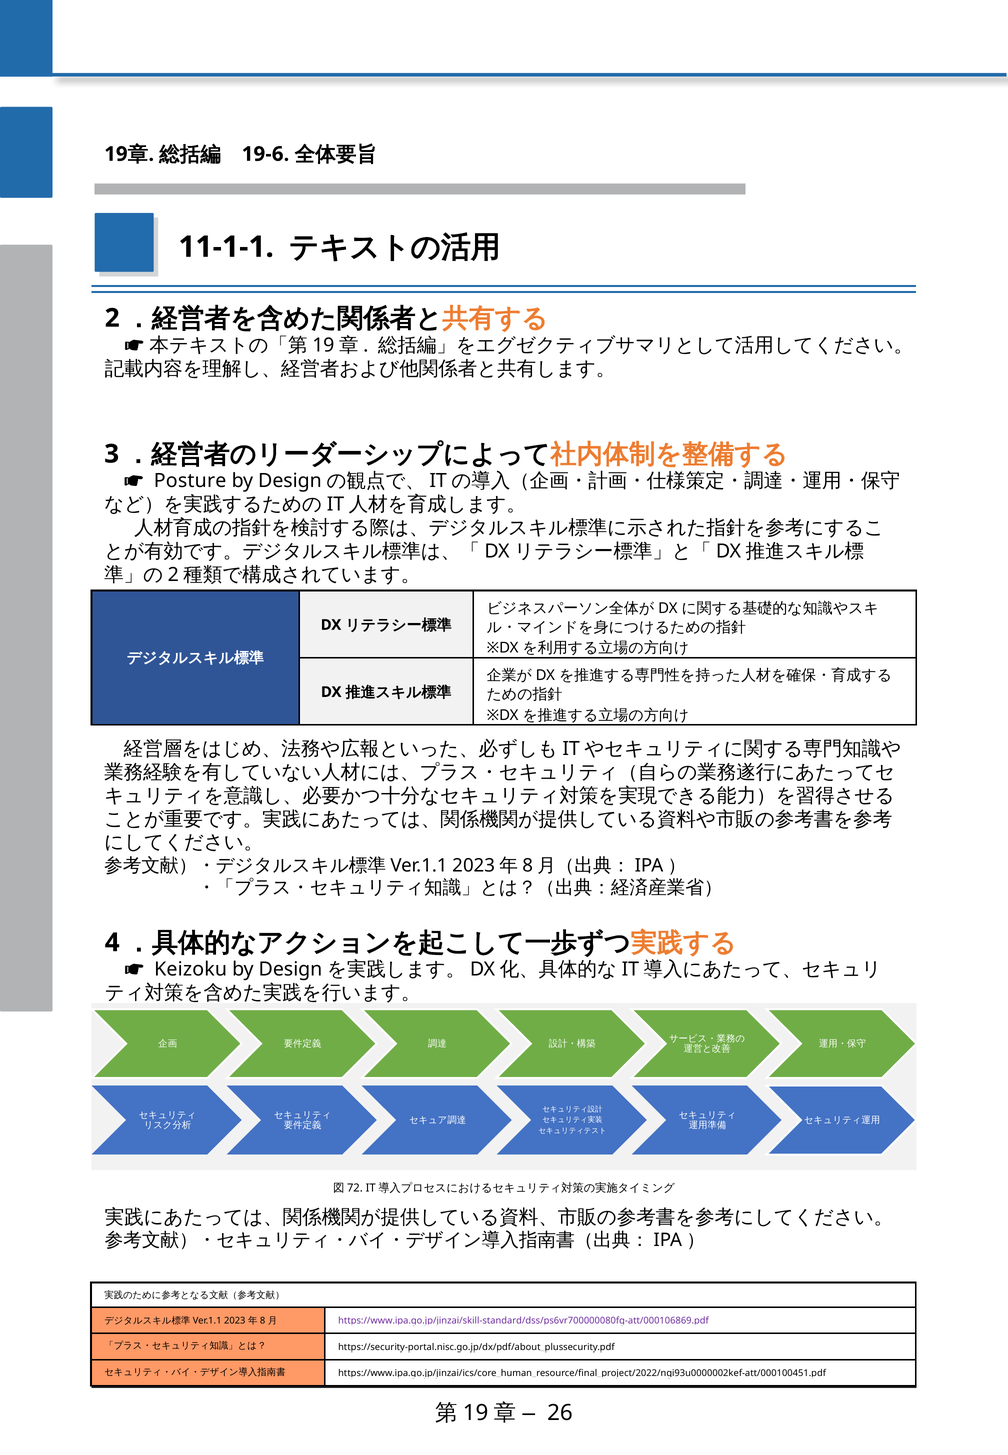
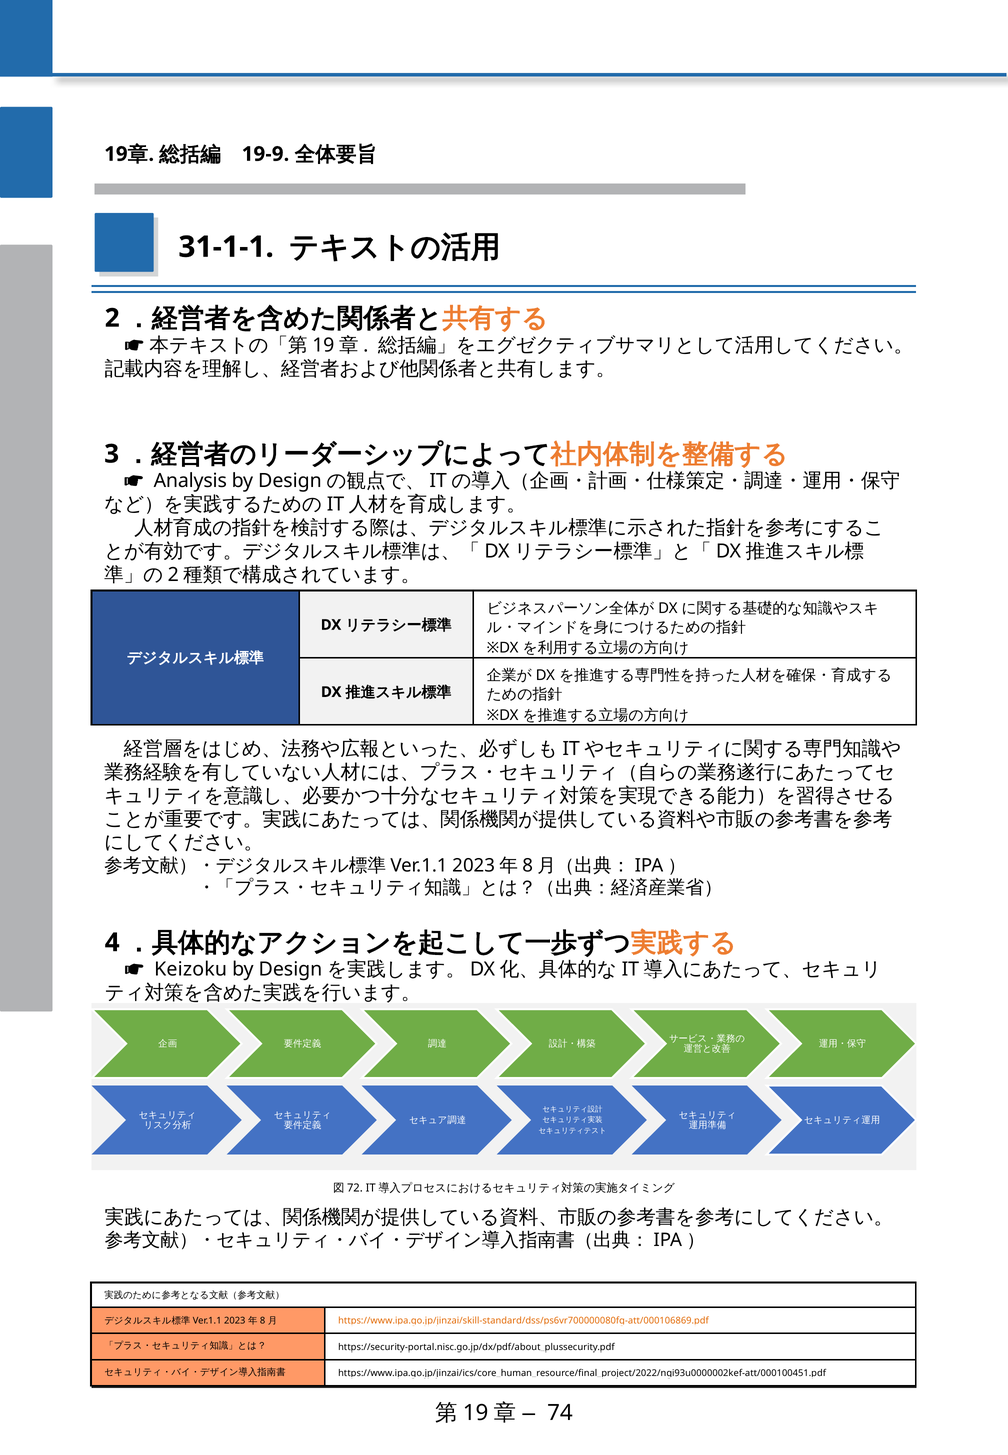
19-6: 19-6 -> 19-9
11-1-1: 11-1-1 -> 31-1-1
Posture: Posture -> Analysis
https://www.ipa.go.jp/jinzai/skill-standard/dss/ps6vr700000080fg-att/000106869.pdf colour: purple -> orange
26: 26 -> 74
